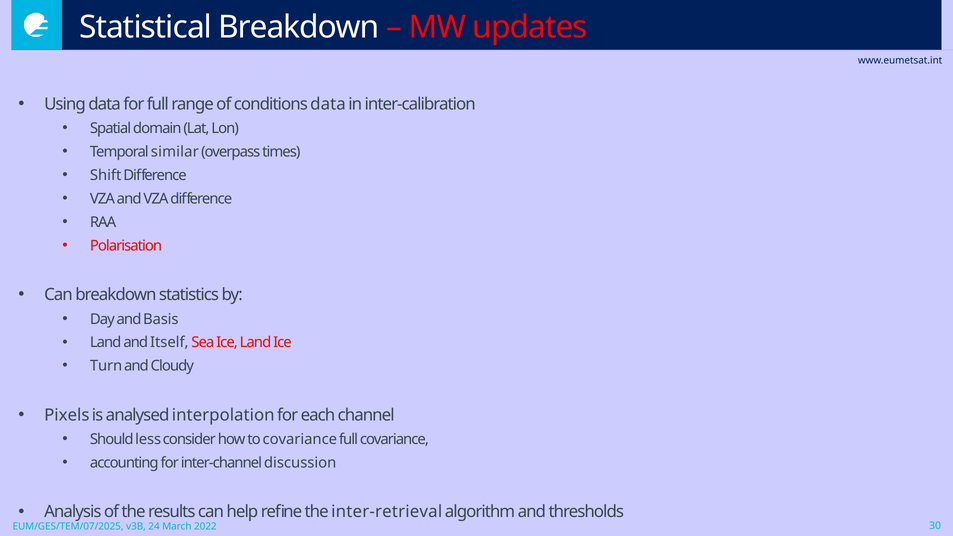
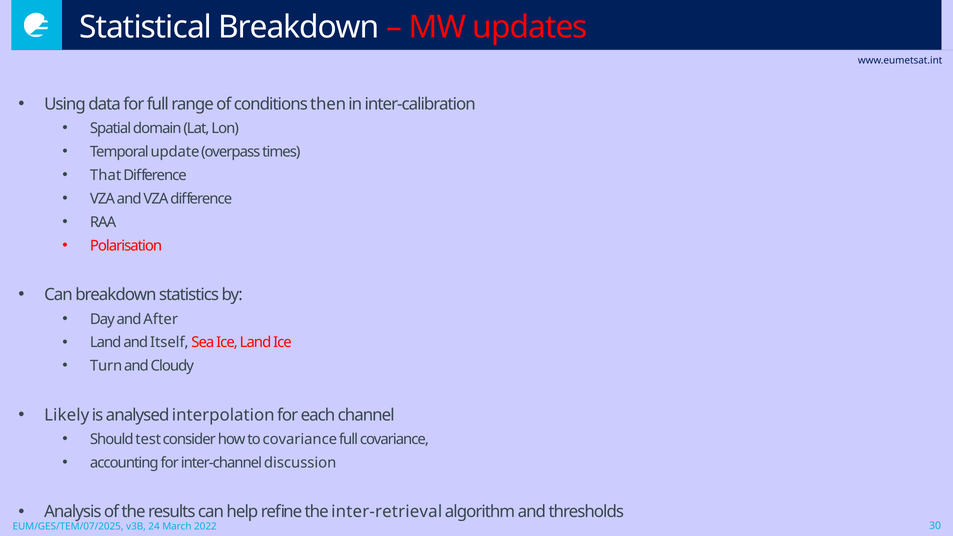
conditions data: data -> then
similar: similar -> update
Shift: Shift -> That
Basis: Basis -> After
Pixels: Pixels -> Likely
less: less -> test
